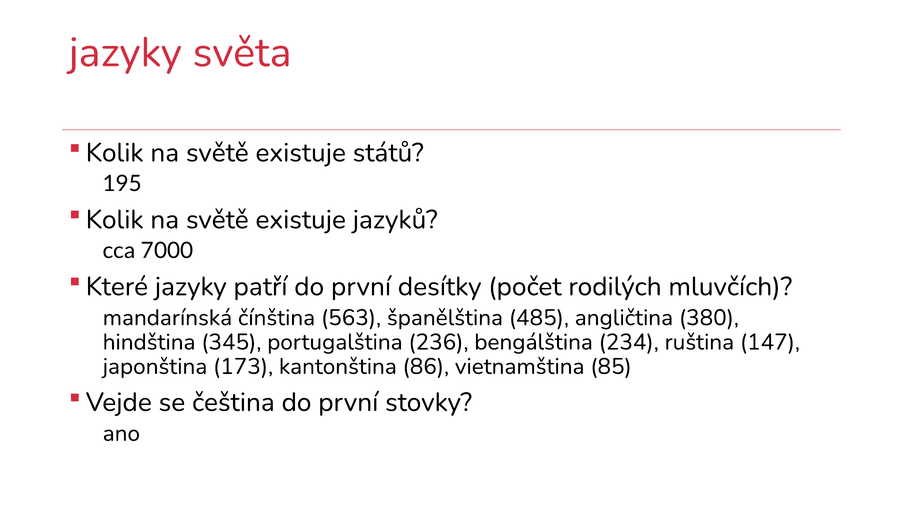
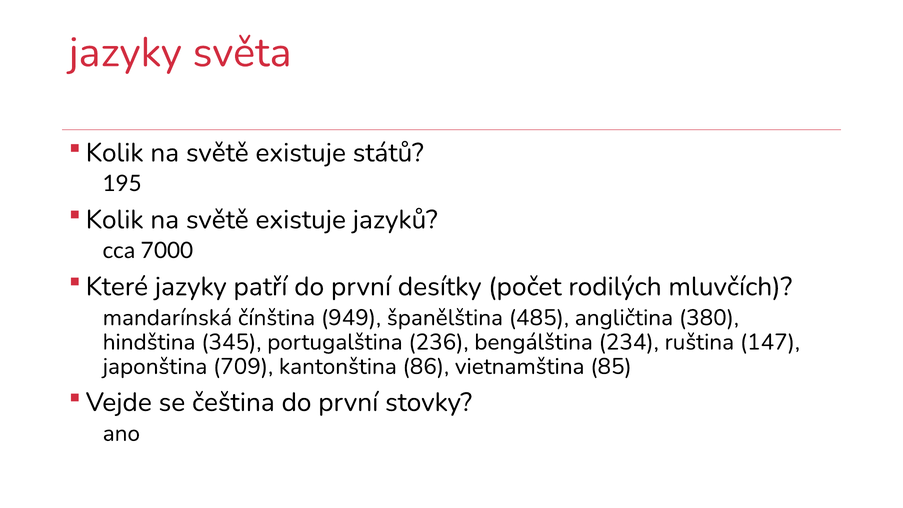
563: 563 -> 949
173: 173 -> 709
